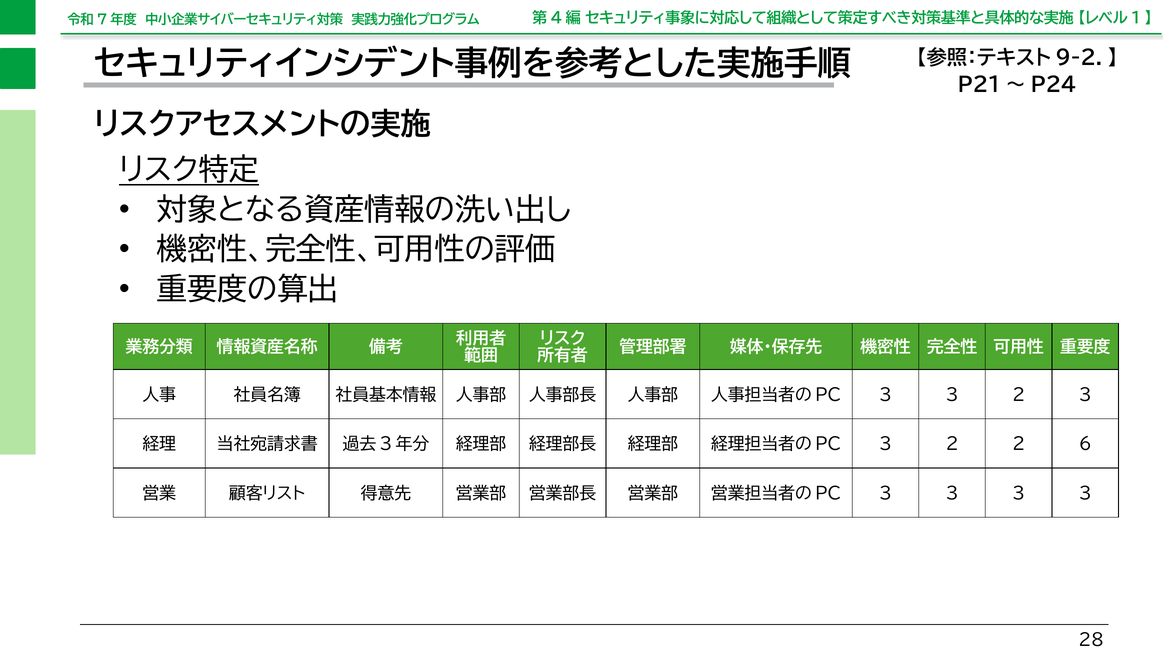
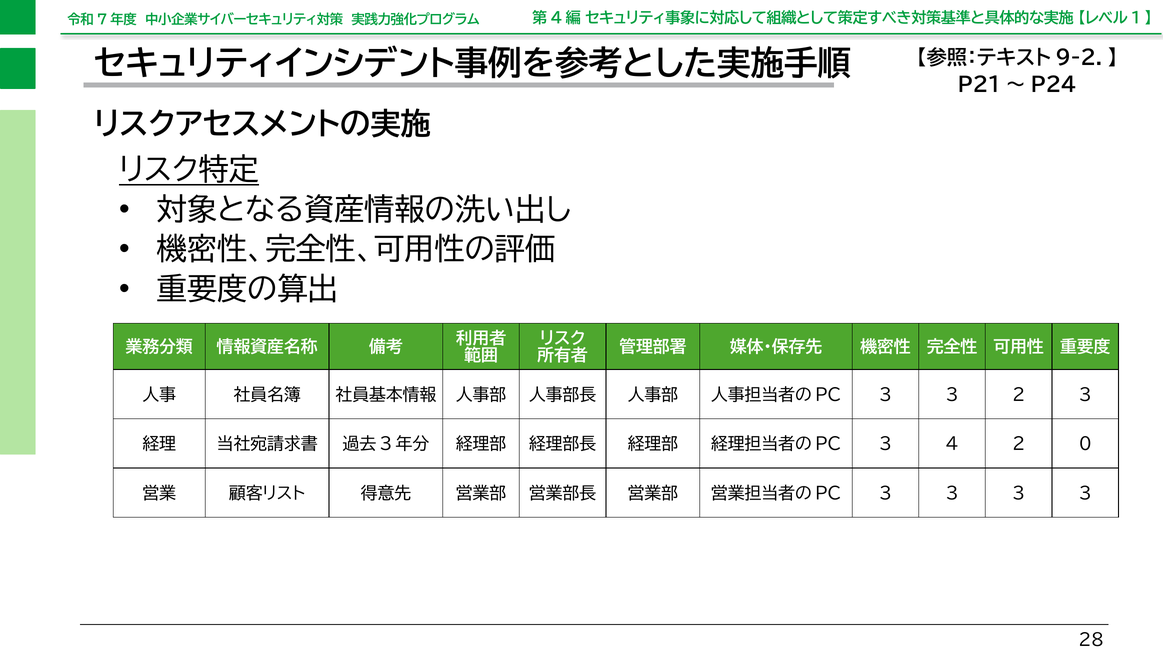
2 at (952, 444): 2 -> 4
6: 6 -> 0
